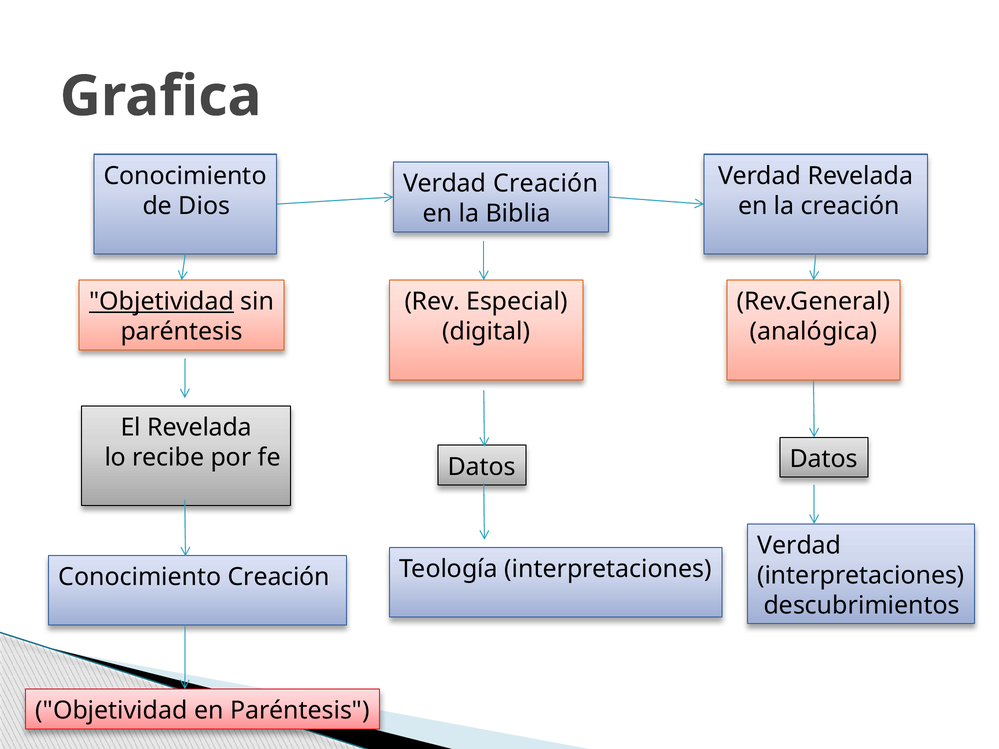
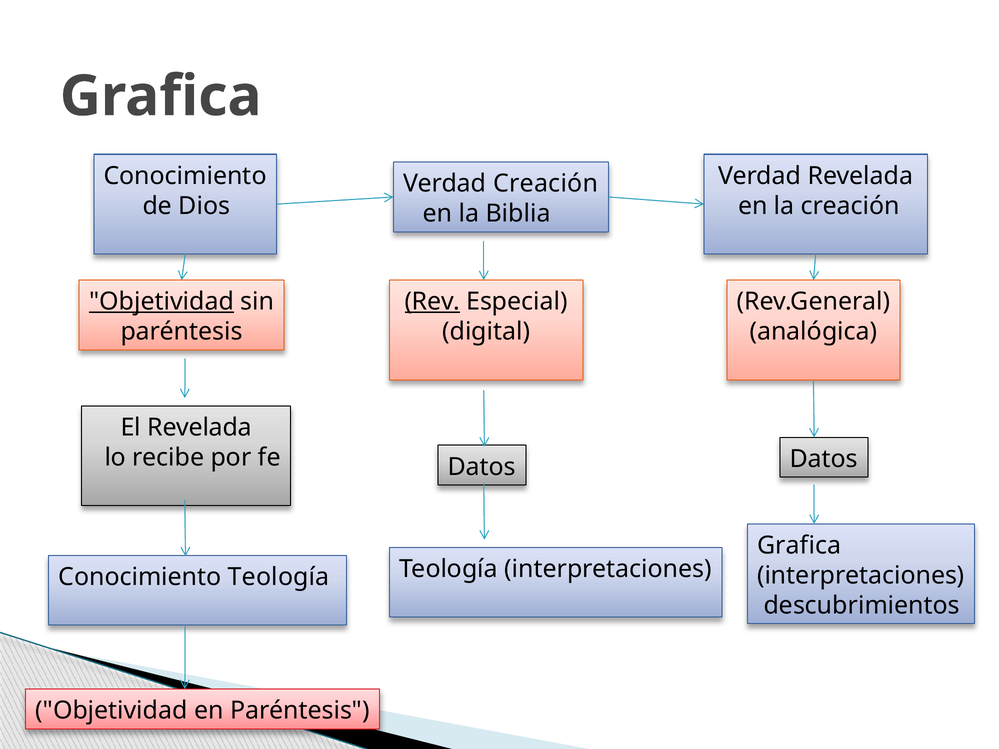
Rev underline: none -> present
Verdad at (799, 546): Verdad -> Grafica
Conocimiento Creación: Creación -> Teología
